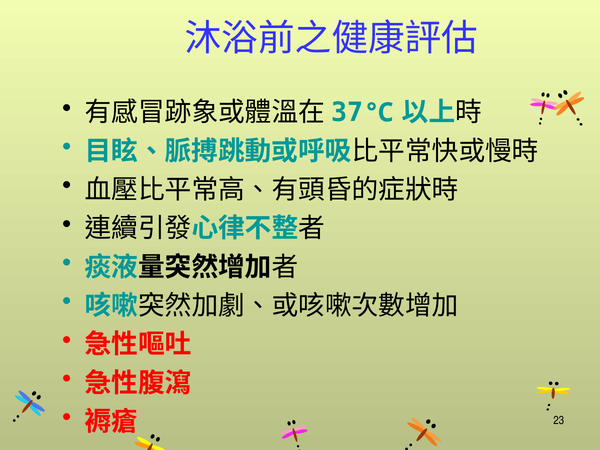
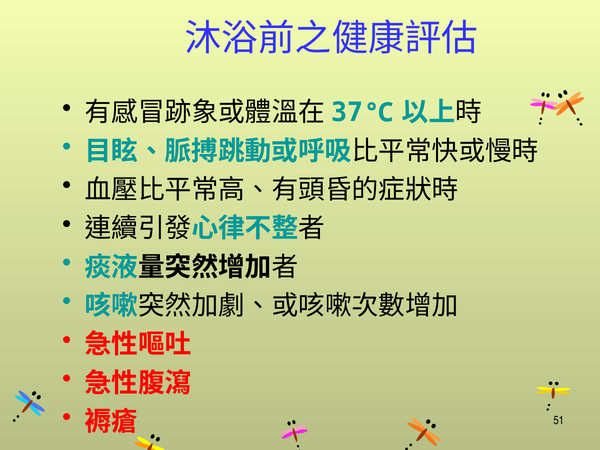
23: 23 -> 51
